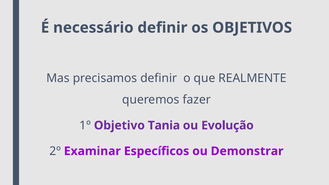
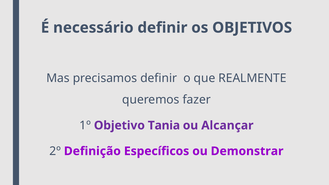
Evolução: Evolução -> Alcançar
Examinar: Examinar -> Definição
